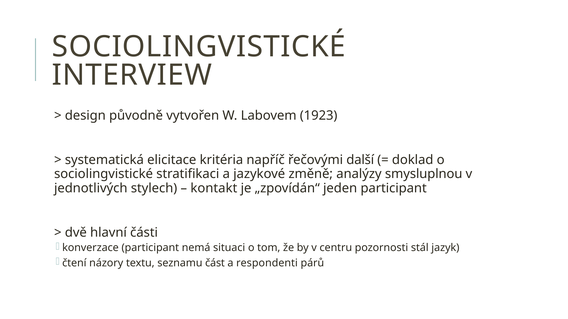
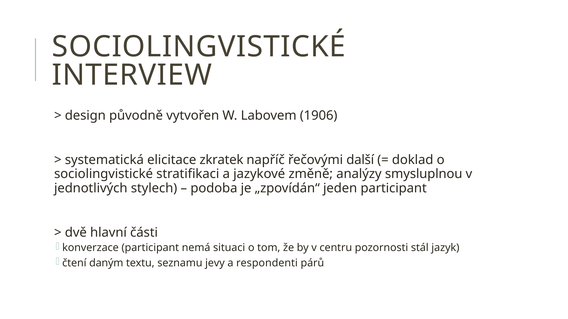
1923: 1923 -> 1906
kritéria: kritéria -> zkratek
kontakt: kontakt -> podoba
názory: názory -> daným
část: část -> jevy
